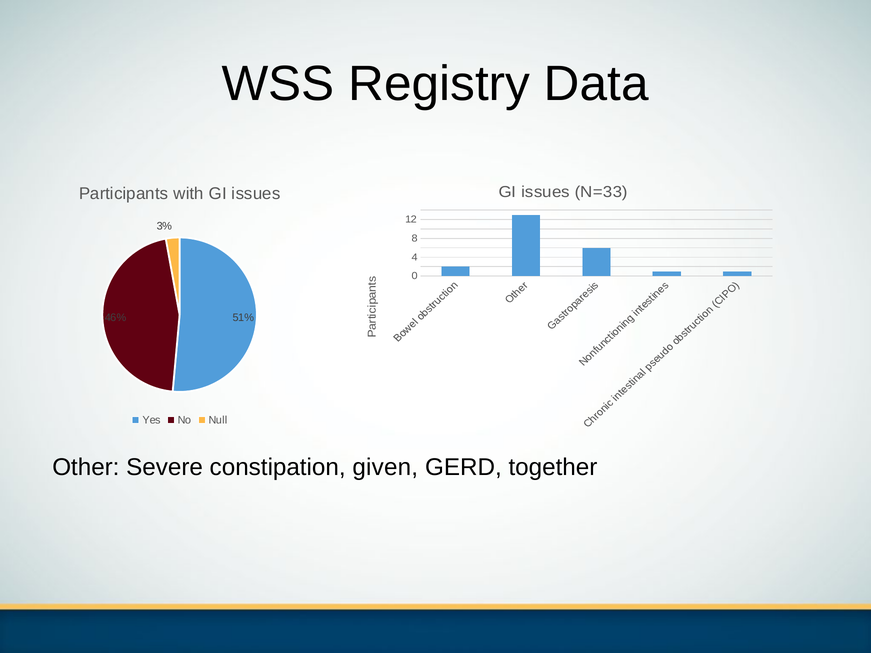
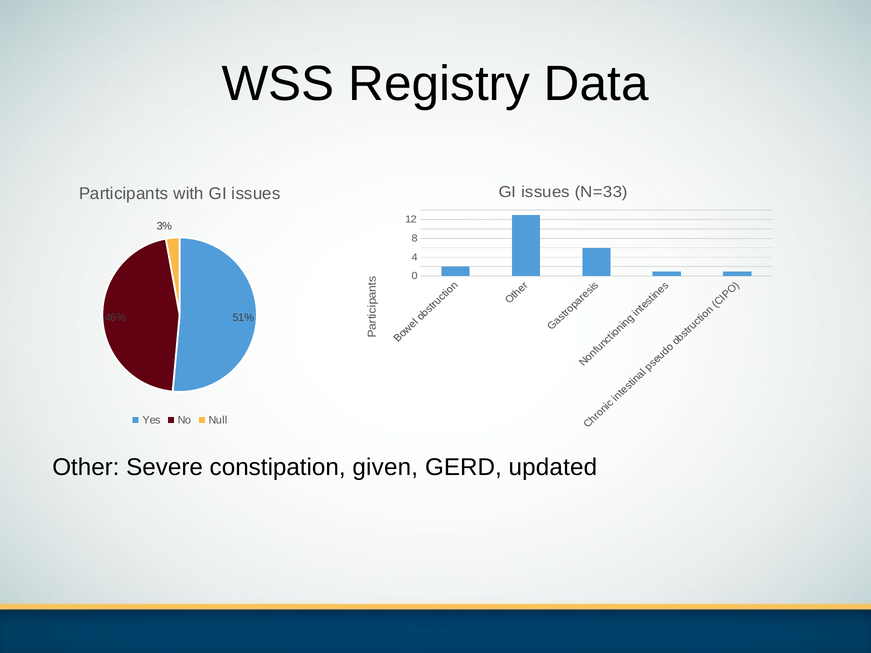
together: together -> updated
